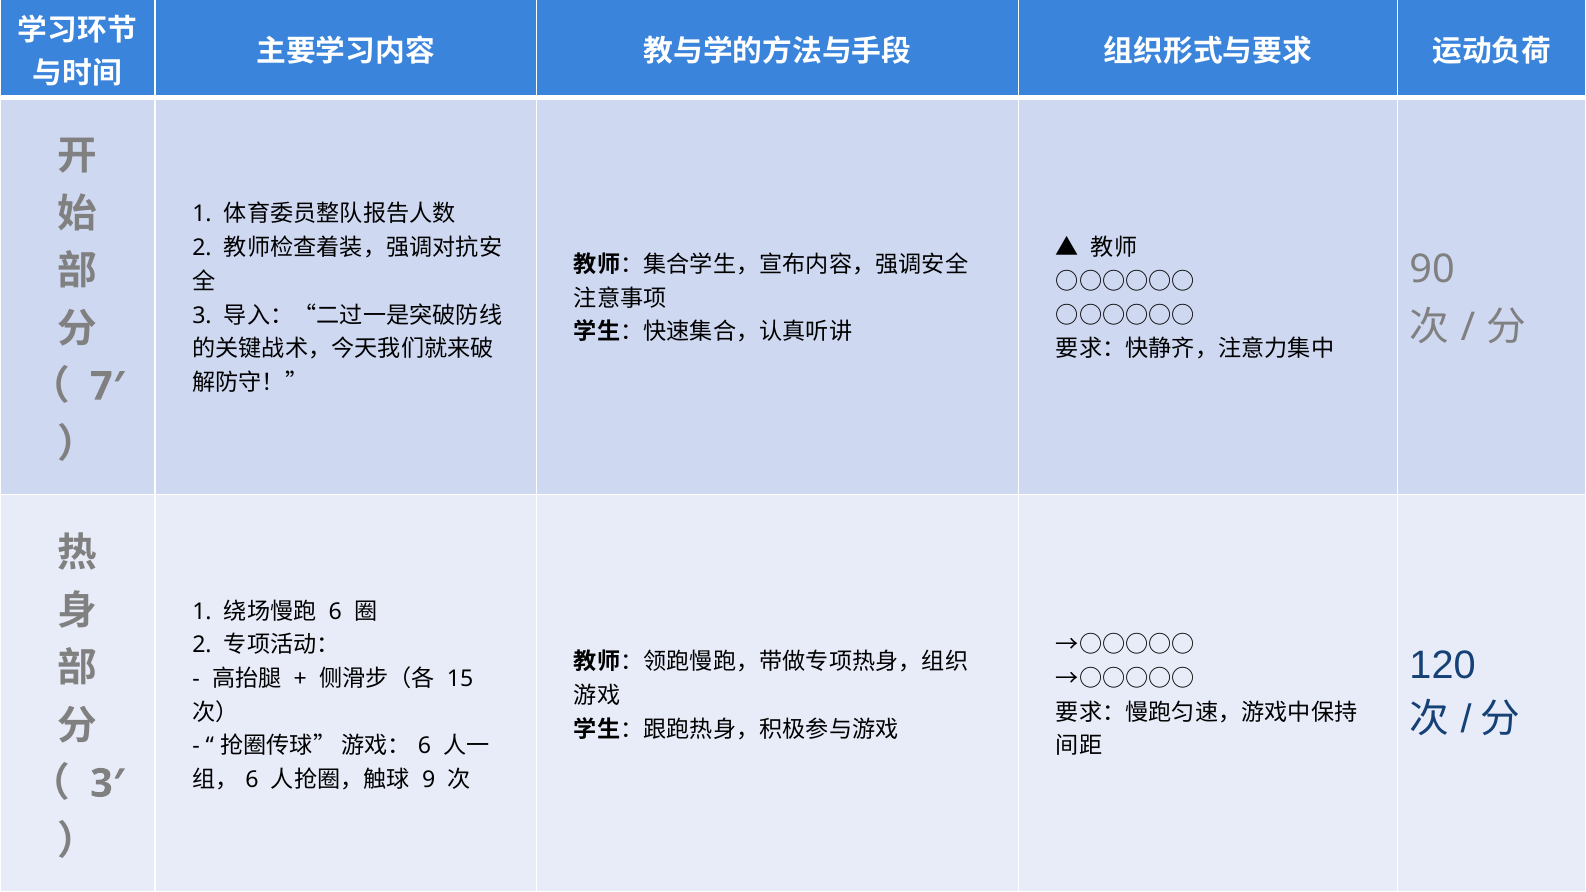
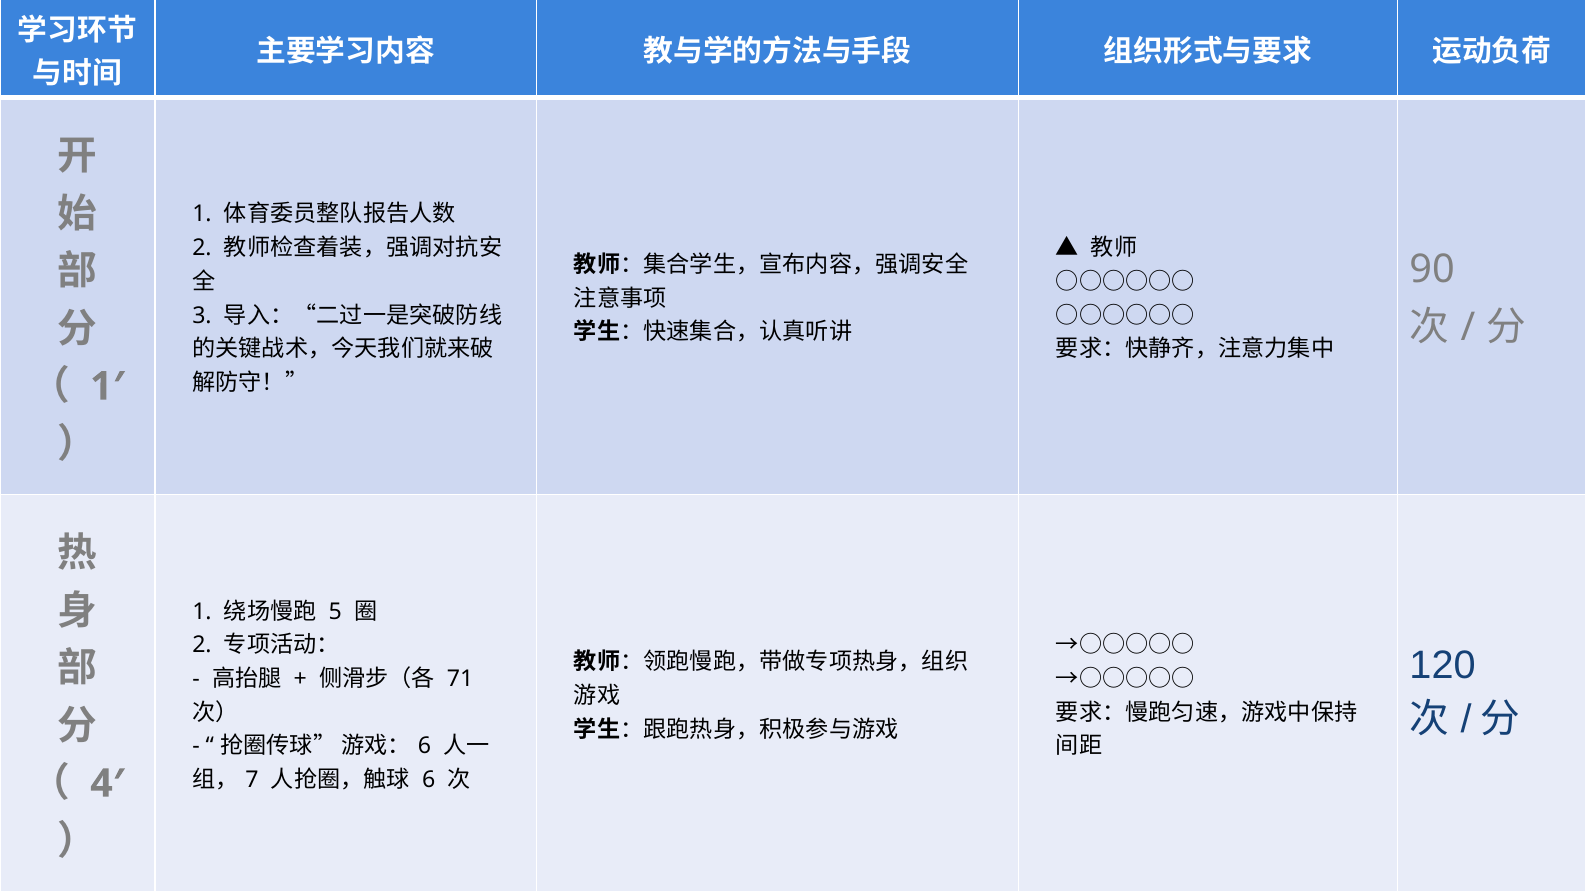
7′: 7′ -> 1′
6 at (335, 612): 6 -> 5
15: 15 -> 71
3′: 3′ -> 4′
6 at (252, 780): 6 -> 7
9 at (429, 780): 9 -> 6
